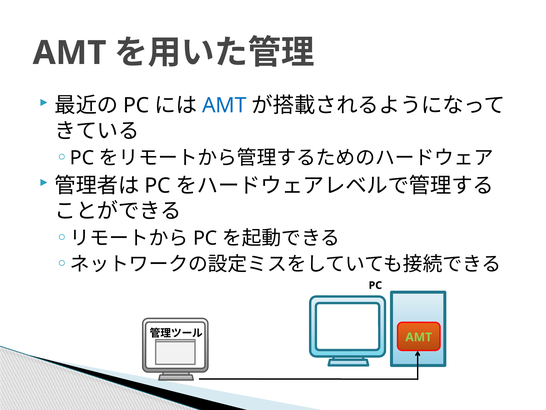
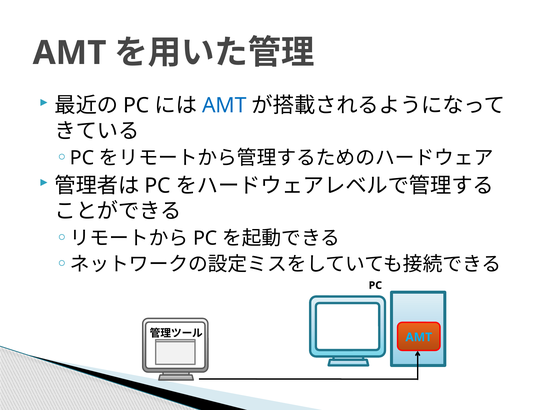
AMT at (419, 337) colour: light green -> light blue
